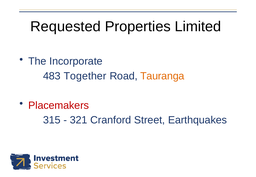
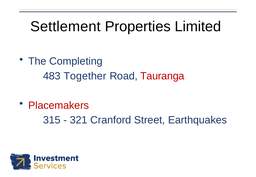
Requested: Requested -> Settlement
Incorporate: Incorporate -> Completing
Tauranga colour: orange -> red
